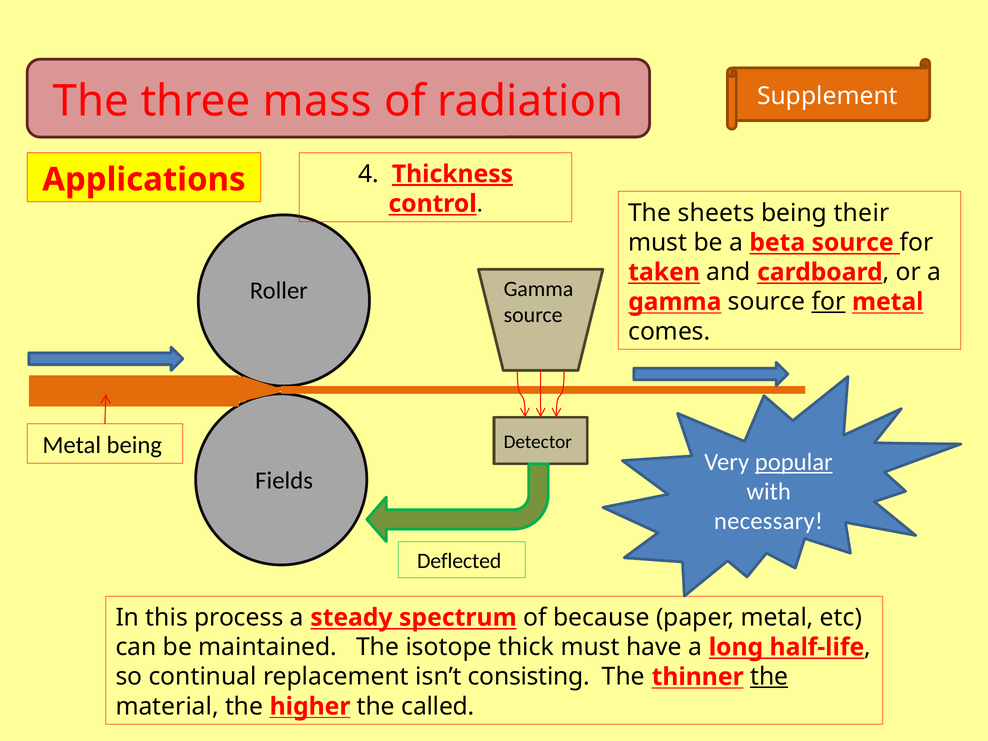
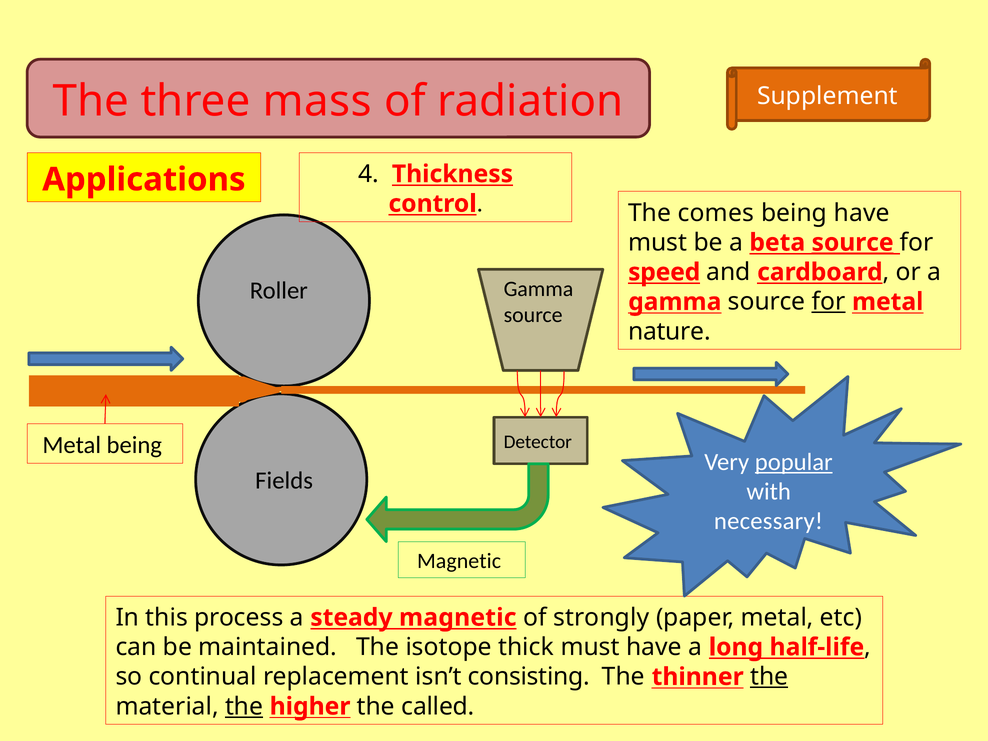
Thickness underline: present -> none
sheets: sheets -> comes
being their: their -> have
source at (853, 243) underline: none -> present
taken: taken -> speed
comes: comes -> nature
Deflected at (459, 561): Deflected -> Magnetic
steady spectrum: spectrum -> magnetic
because: because -> strongly
the at (244, 706) underline: none -> present
